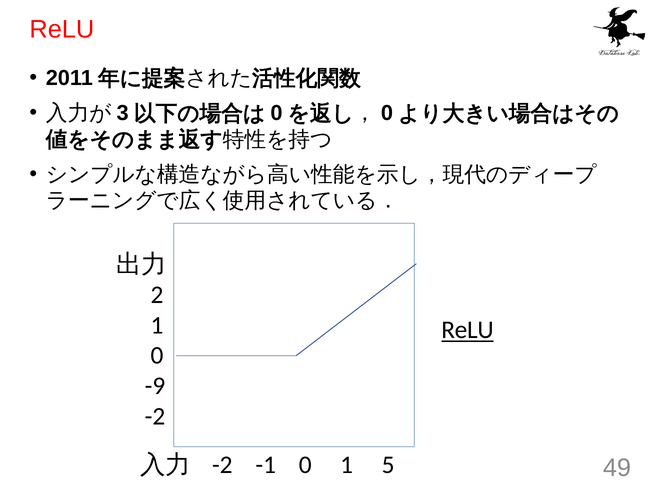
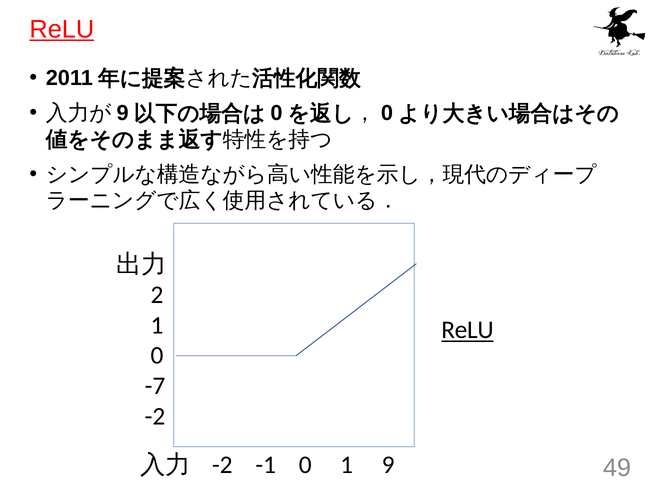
ReLU at (62, 29) underline: none -> present
3 at (123, 113): 3 -> 9
-9: -9 -> -7
1 5: 5 -> 9
